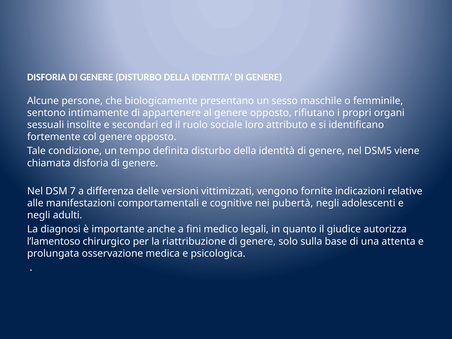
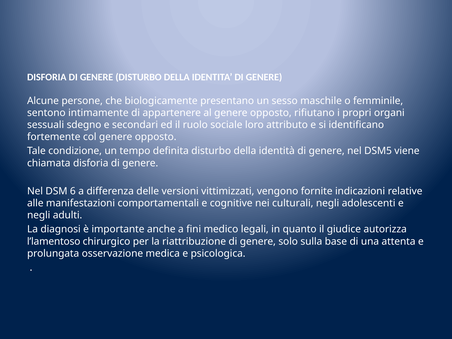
insolite: insolite -> sdegno
7: 7 -> 6
pubertà: pubertà -> culturali
